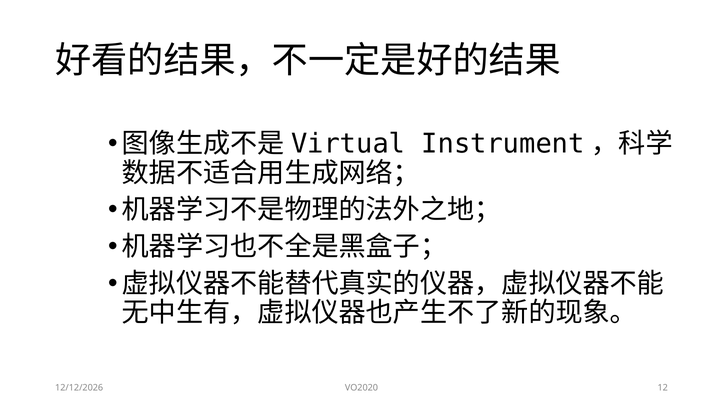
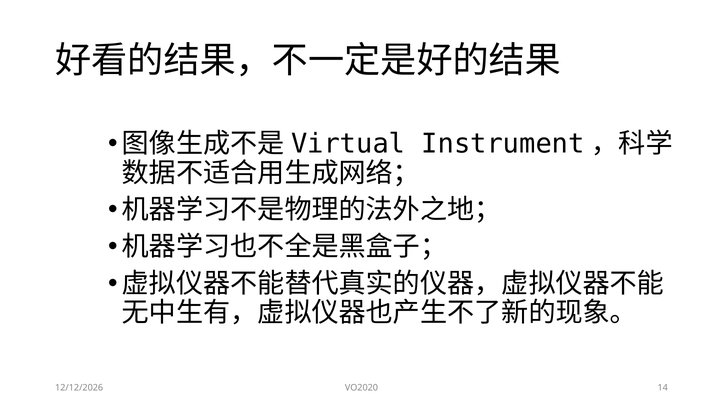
12: 12 -> 14
